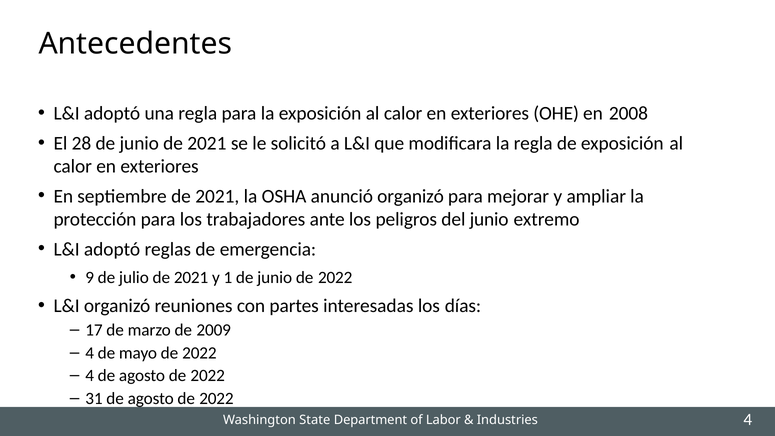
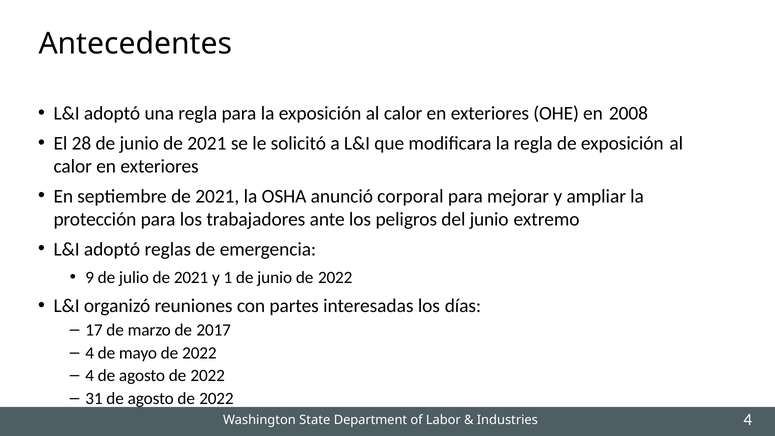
anunció organizó: organizó -> corporal
2009: 2009 -> 2017
